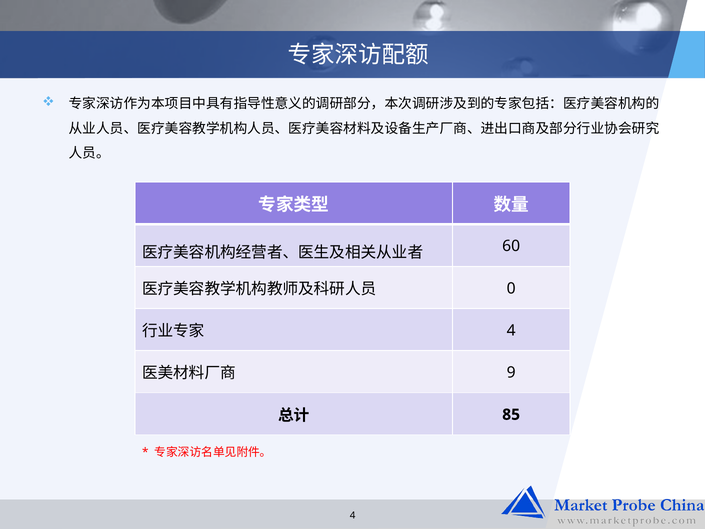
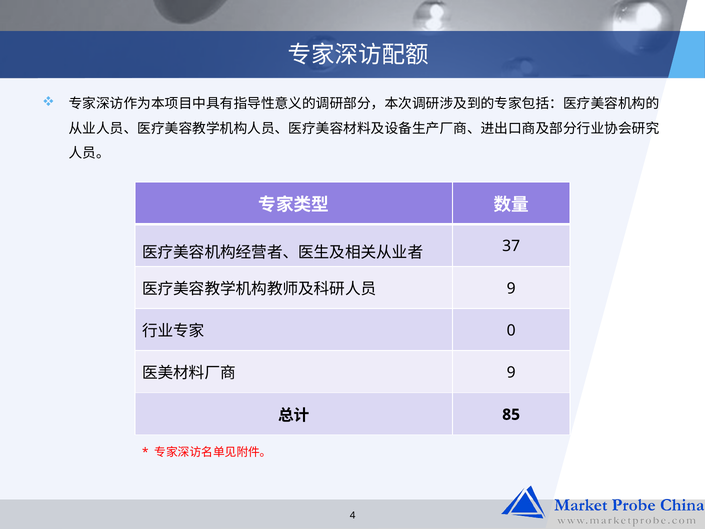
60: 60 -> 37
0 at (511, 288): 0 -> 9
4 at (511, 330): 4 -> 0
